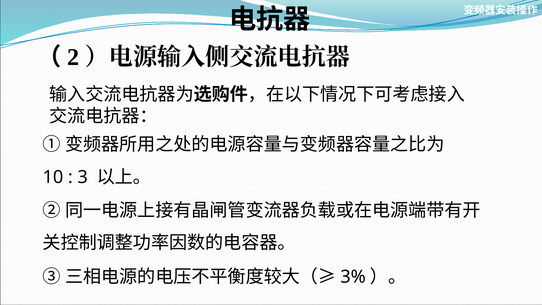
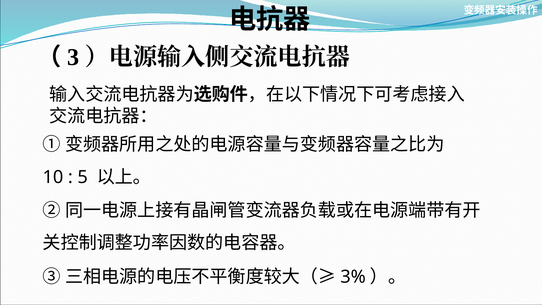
2: 2 -> 3
3: 3 -> 5
